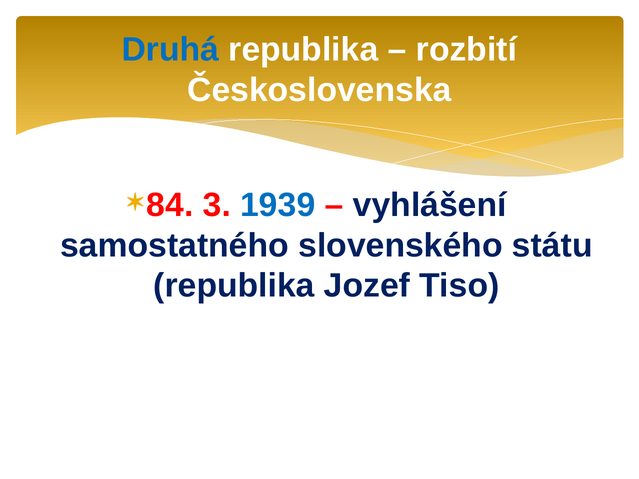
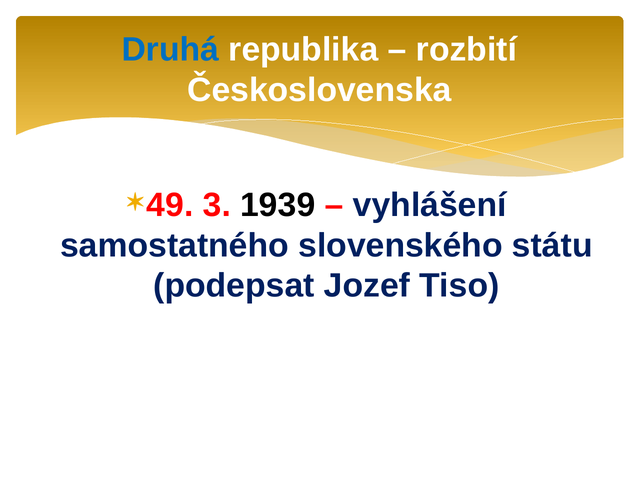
84: 84 -> 49
1939 colour: blue -> black
republika at (234, 286): republika -> podepsat
